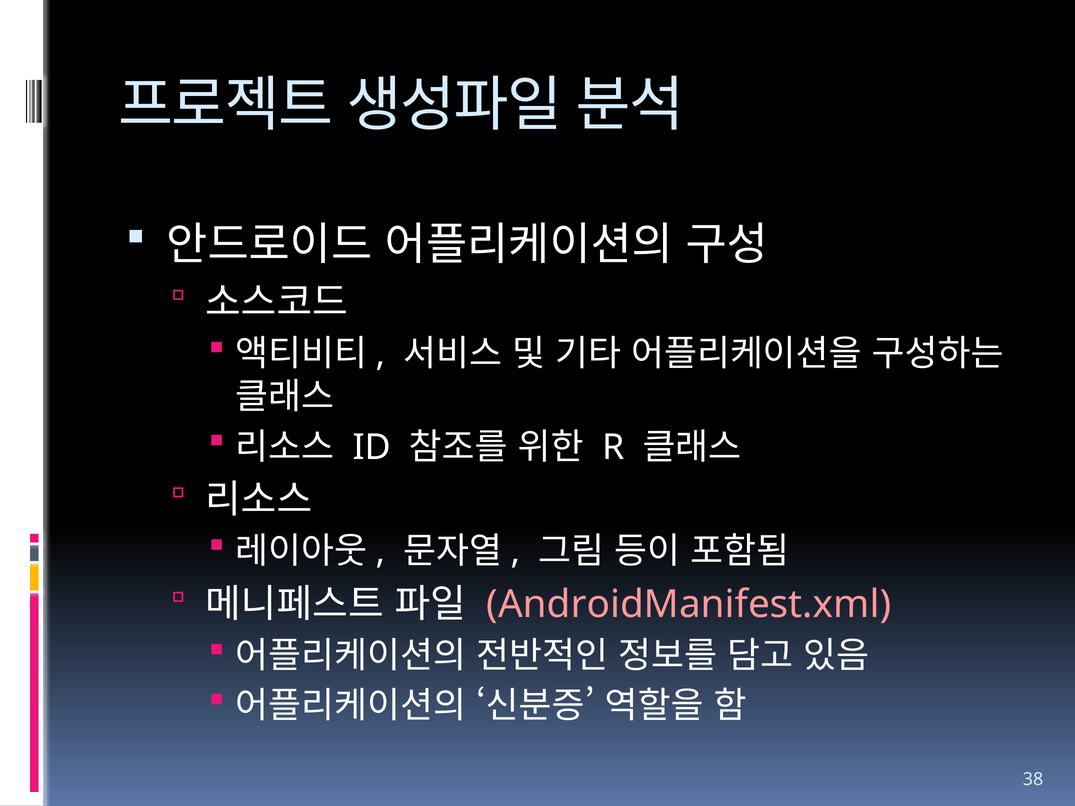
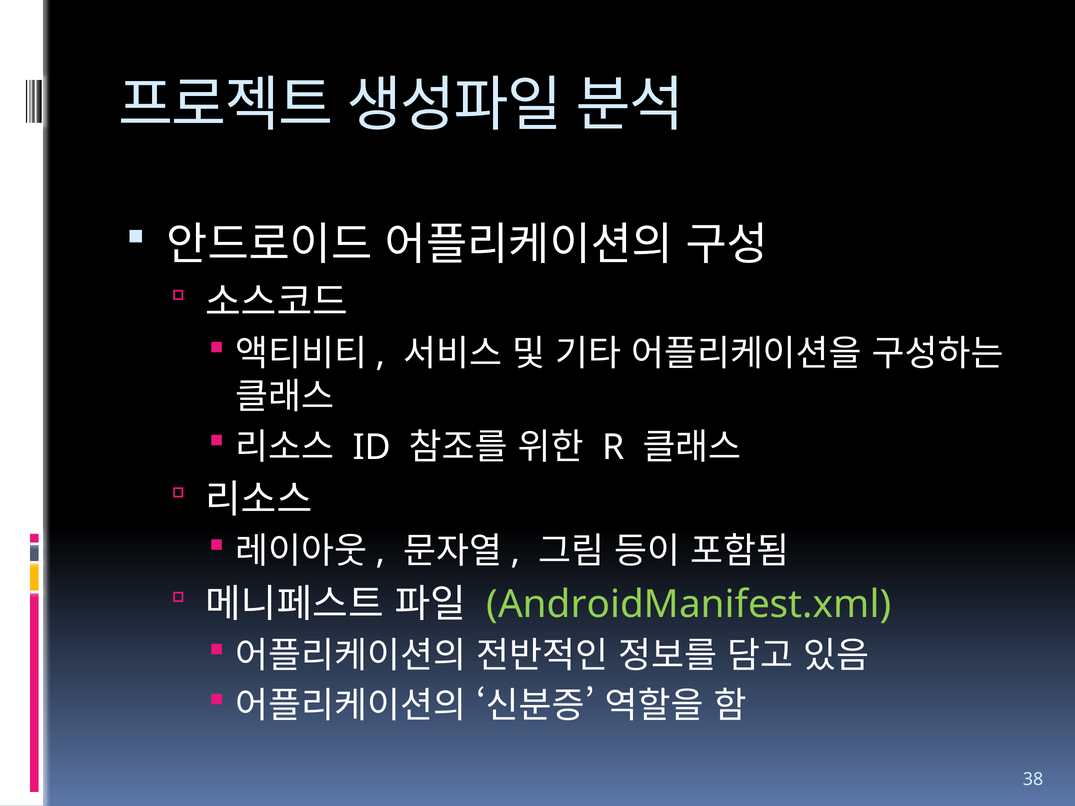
AndroidManifest.xml colour: pink -> light green
